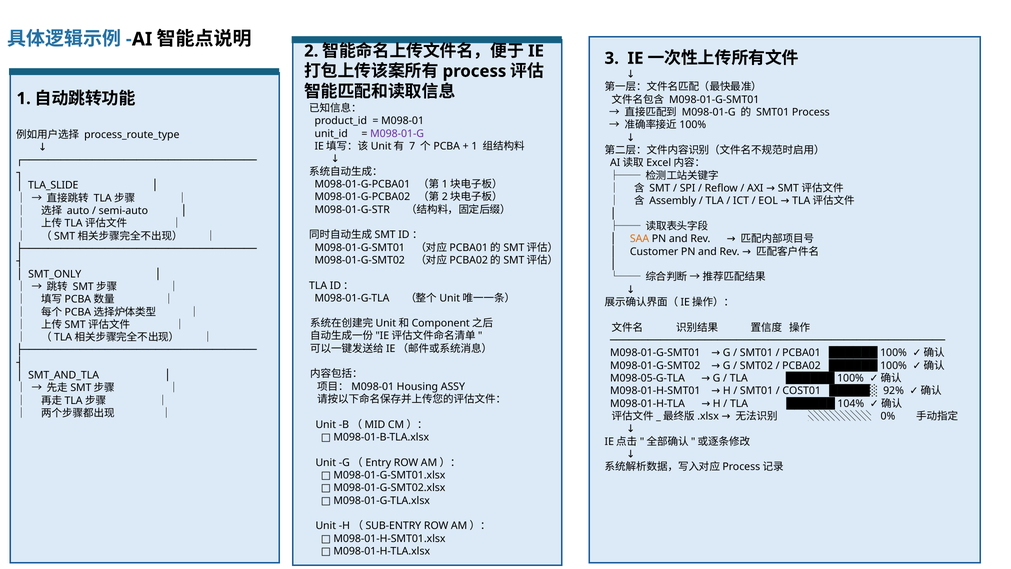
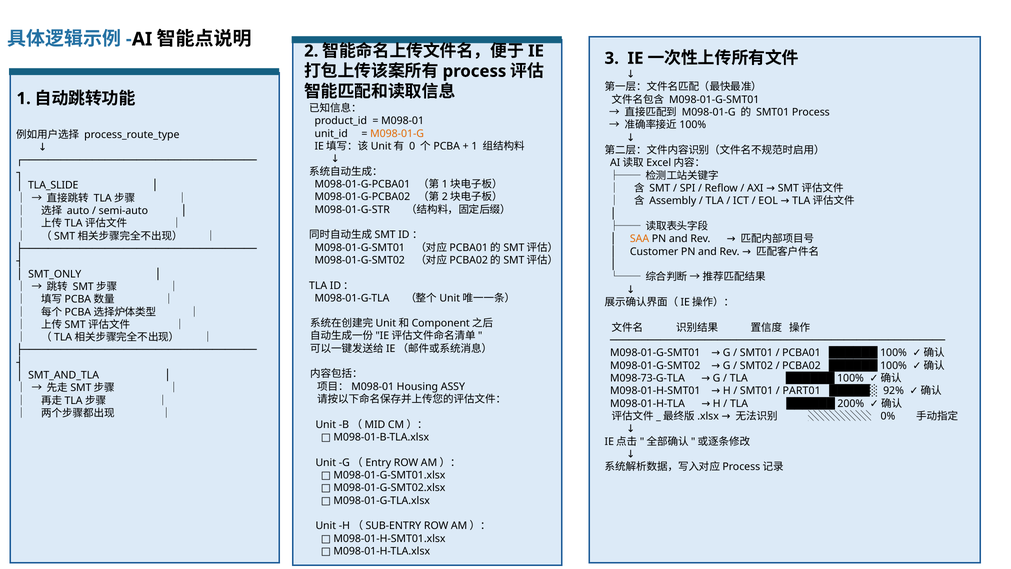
M098-01-G at (397, 133) colour: purple -> orange
7: 7 -> 0
M098-05-G-TLA: M098-05-G-TLA -> M098-73-G-TLA
COST01: COST01 -> PART01
104%: 104% -> 200%
